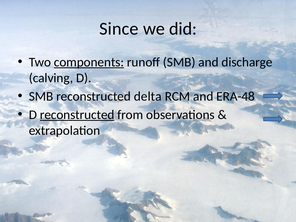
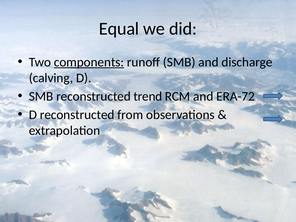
Since: Since -> Equal
delta: delta -> trend
ERA-48: ERA-48 -> ERA-72
reconstructed at (77, 115) underline: present -> none
